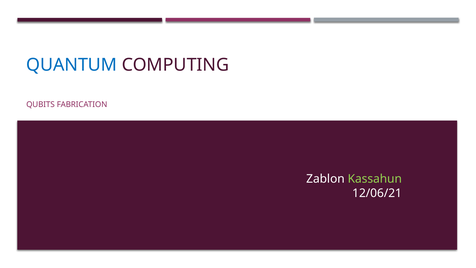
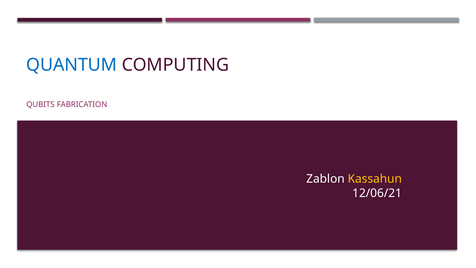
Kassahun colour: light green -> yellow
